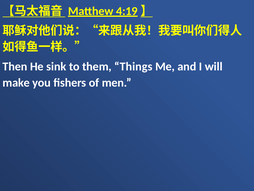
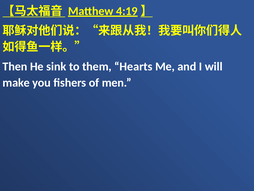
Things: Things -> Hearts
